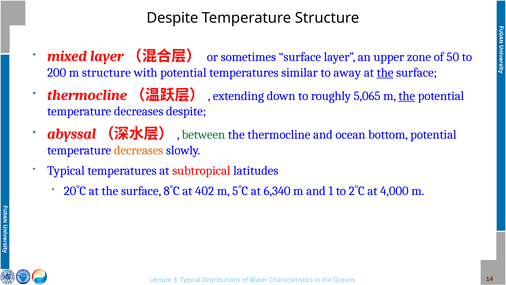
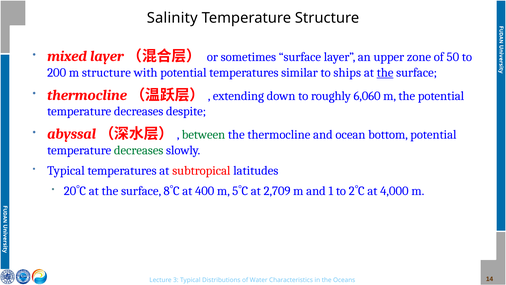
Despite at (172, 18): Despite -> Salinity
away: away -> ships
5,065: 5,065 -> 6,060
the at (407, 96) underline: present -> none
decreases at (139, 150) colour: orange -> green
402: 402 -> 400
6,340: 6,340 -> 2,709
